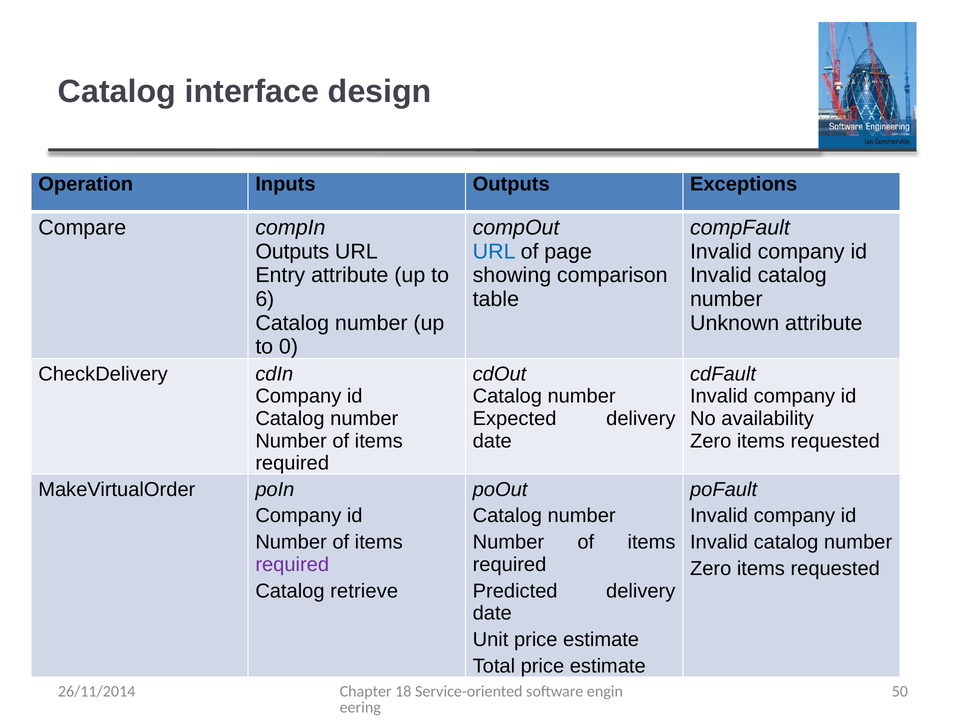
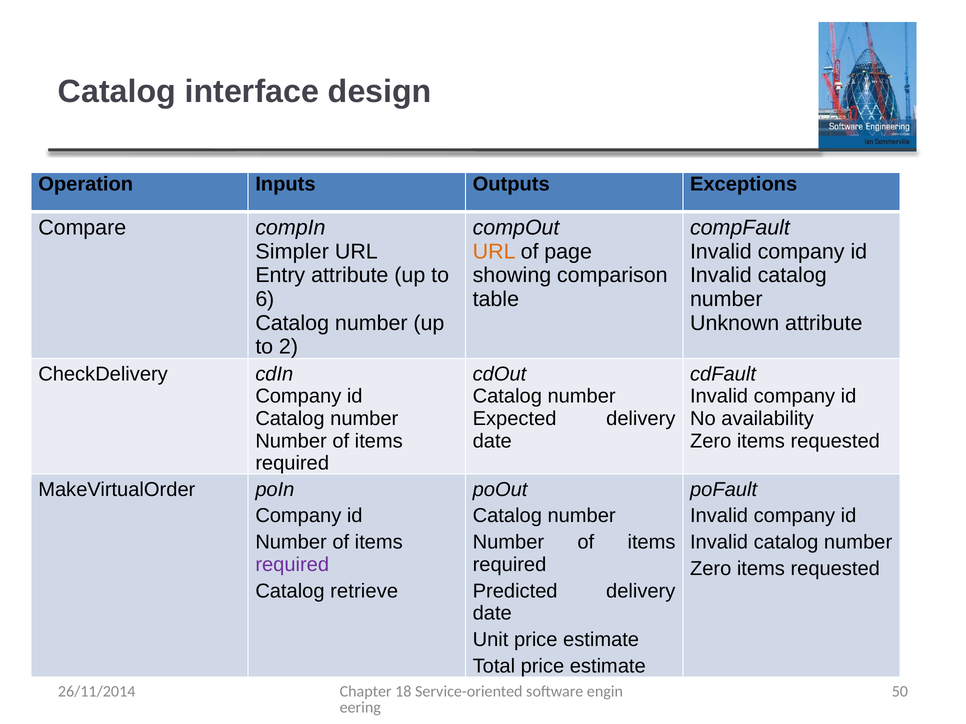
Outputs at (292, 252): Outputs -> Simpler
URL at (494, 252) colour: blue -> orange
0: 0 -> 2
